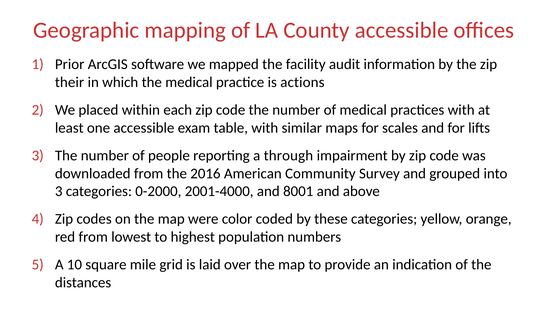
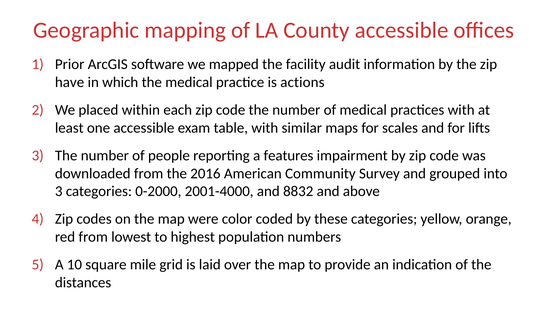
their: their -> have
through: through -> features
8001: 8001 -> 8832
